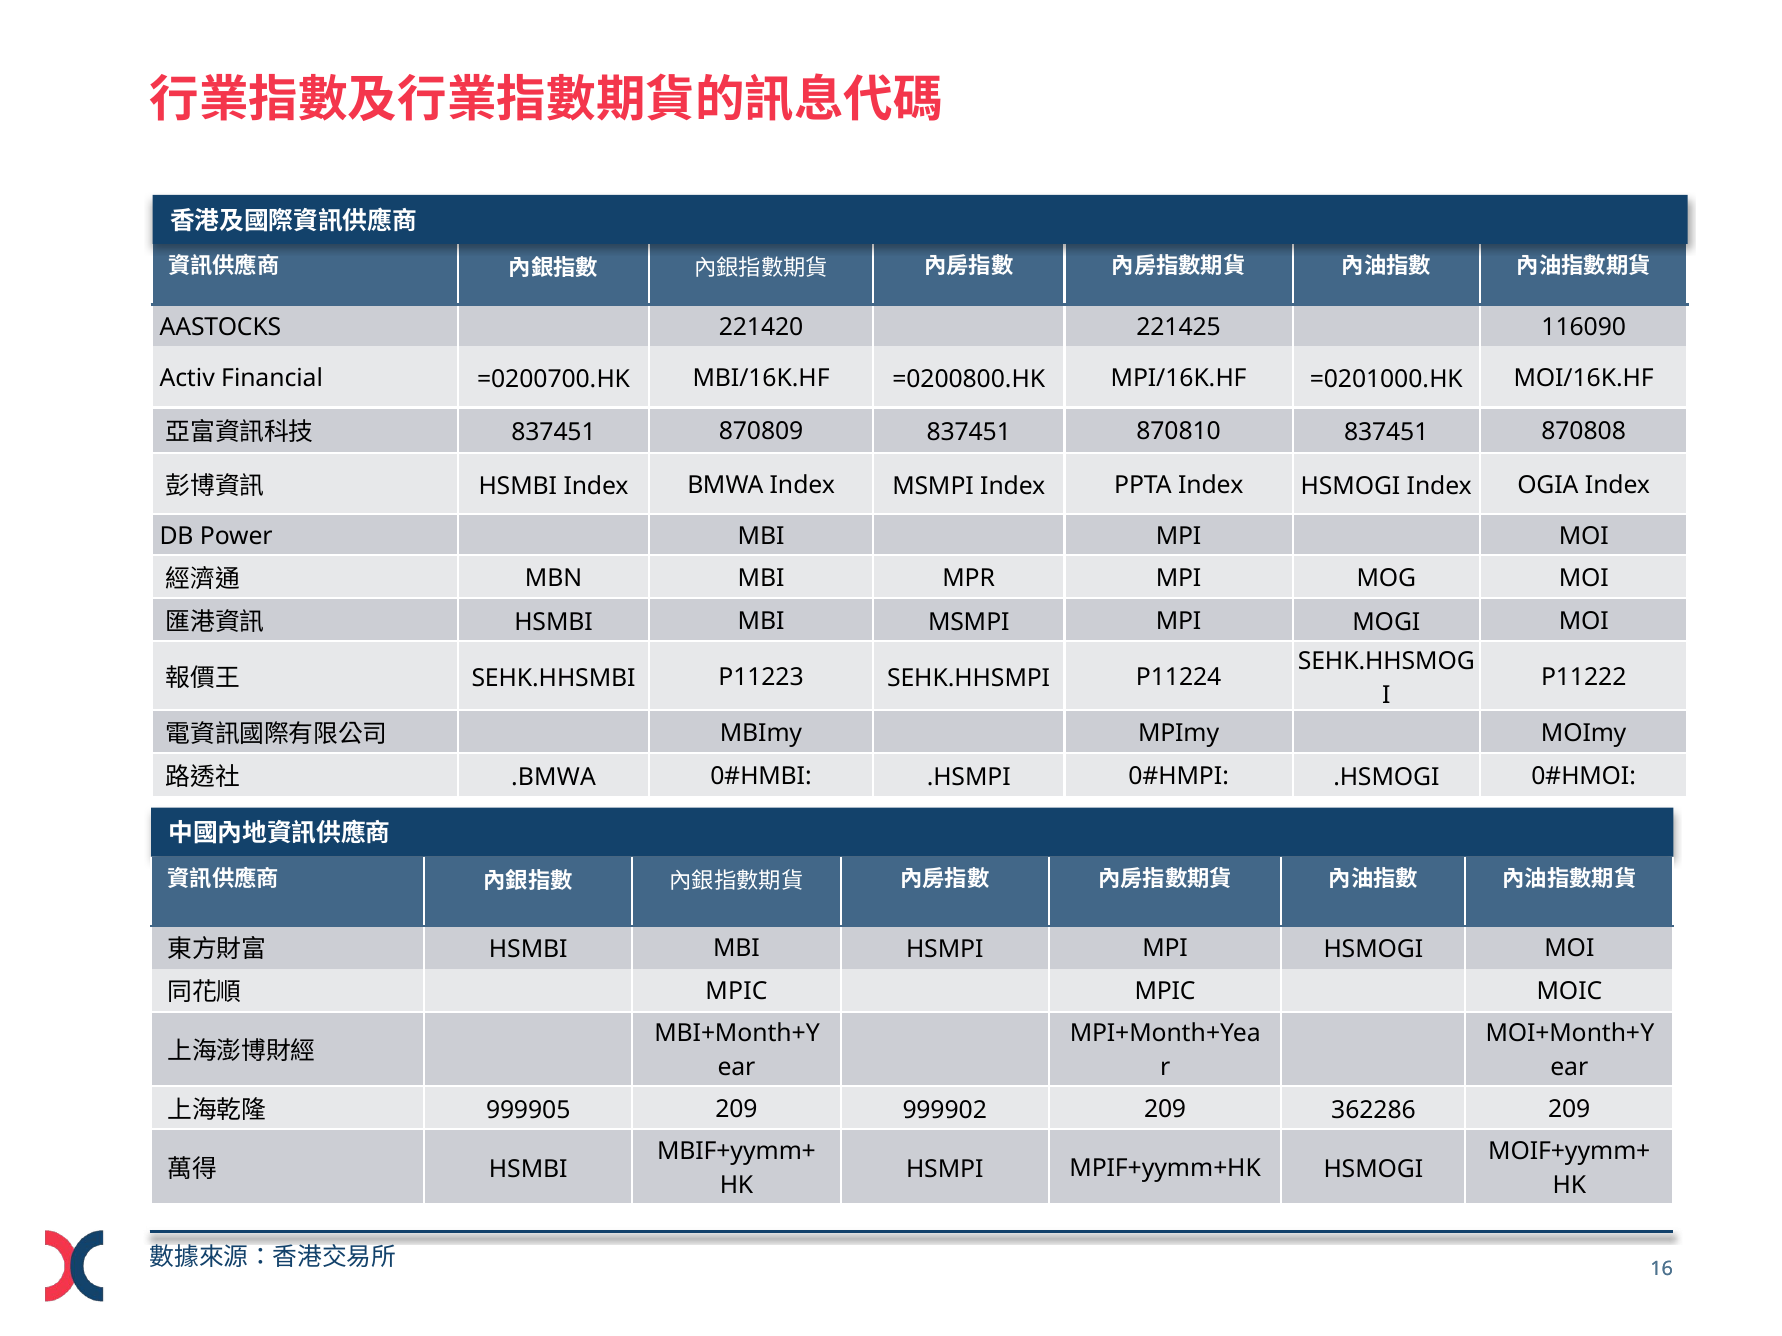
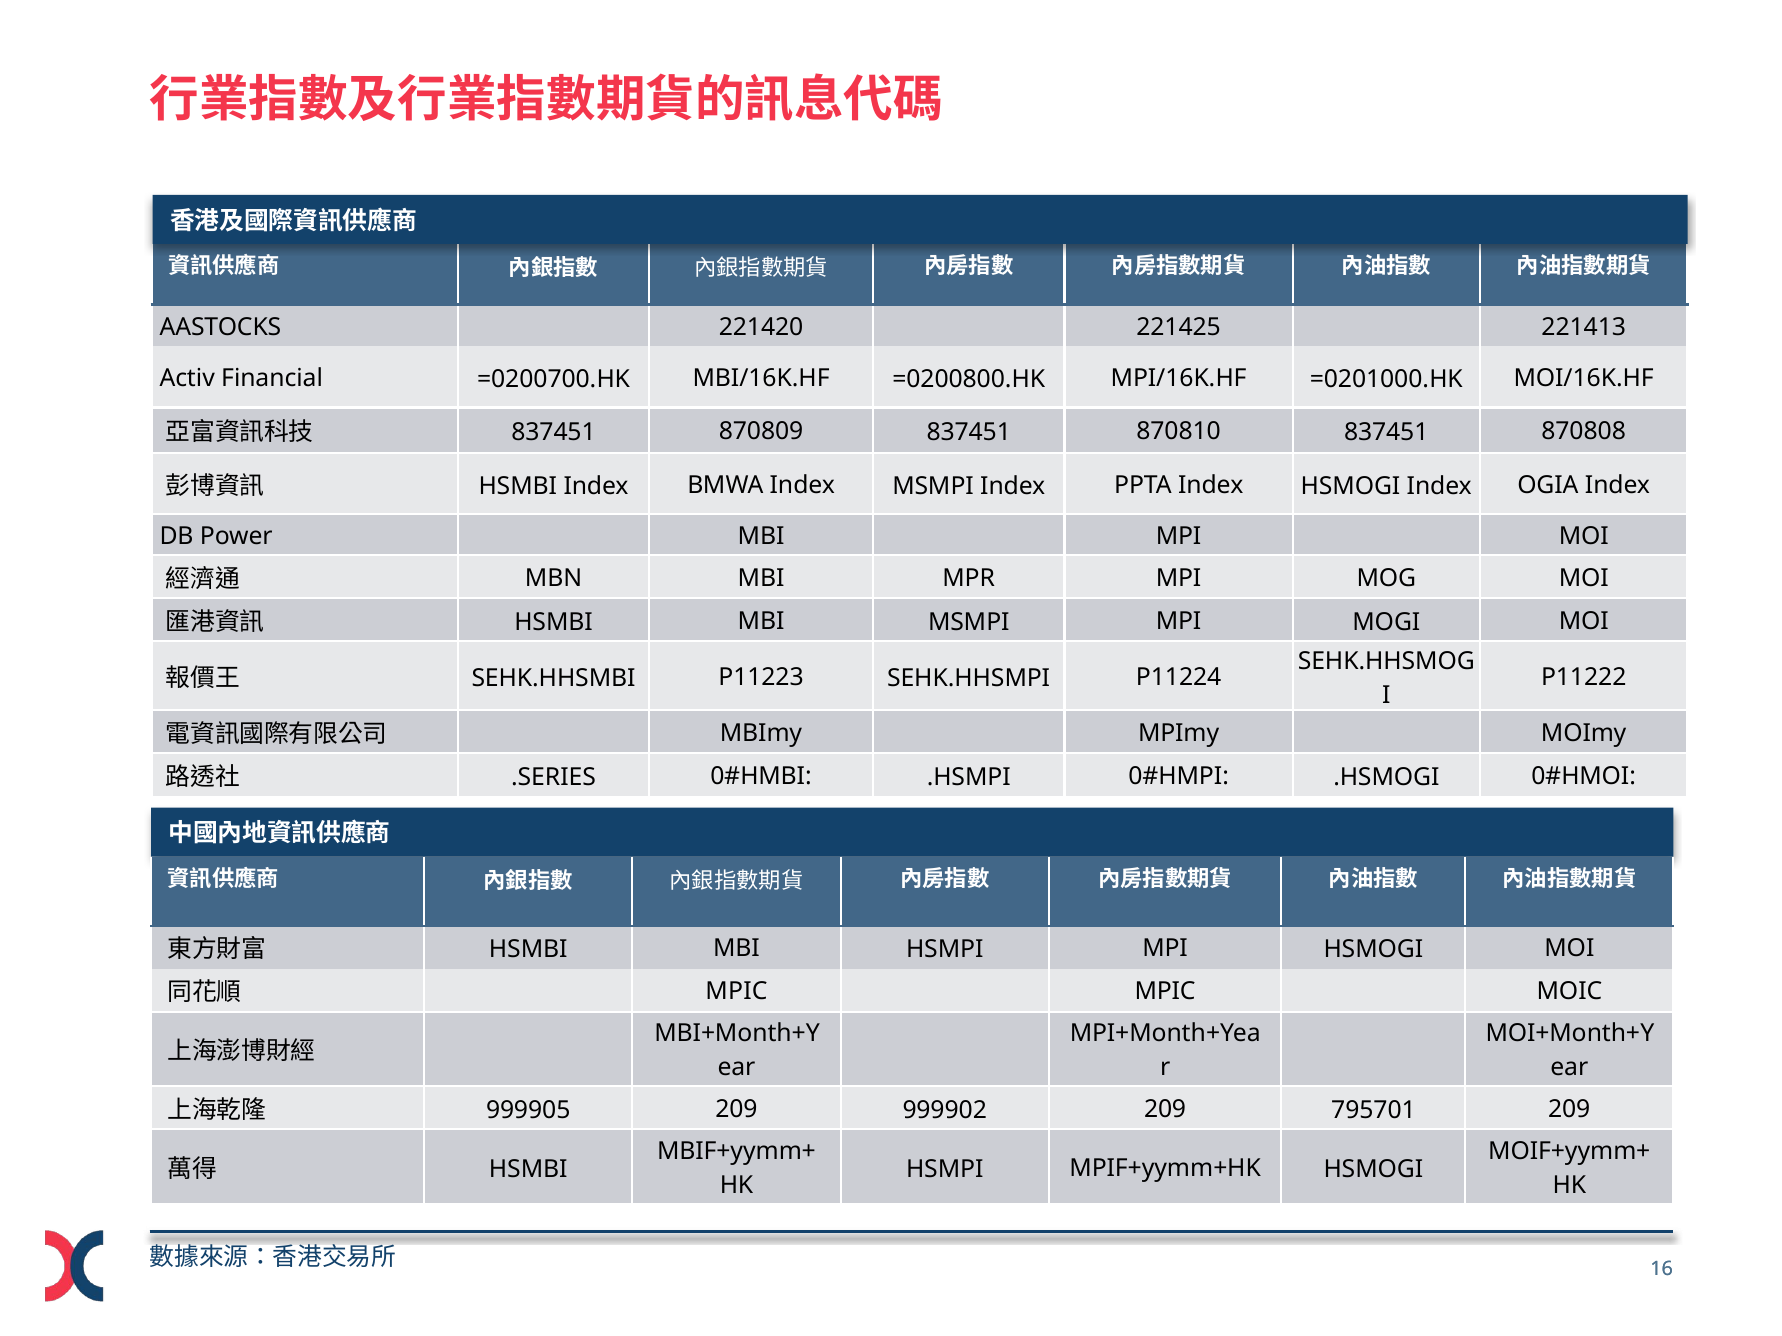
116090: 116090 -> 221413
.BMWA: .BMWA -> .SERIES
362286: 362286 -> 795701
